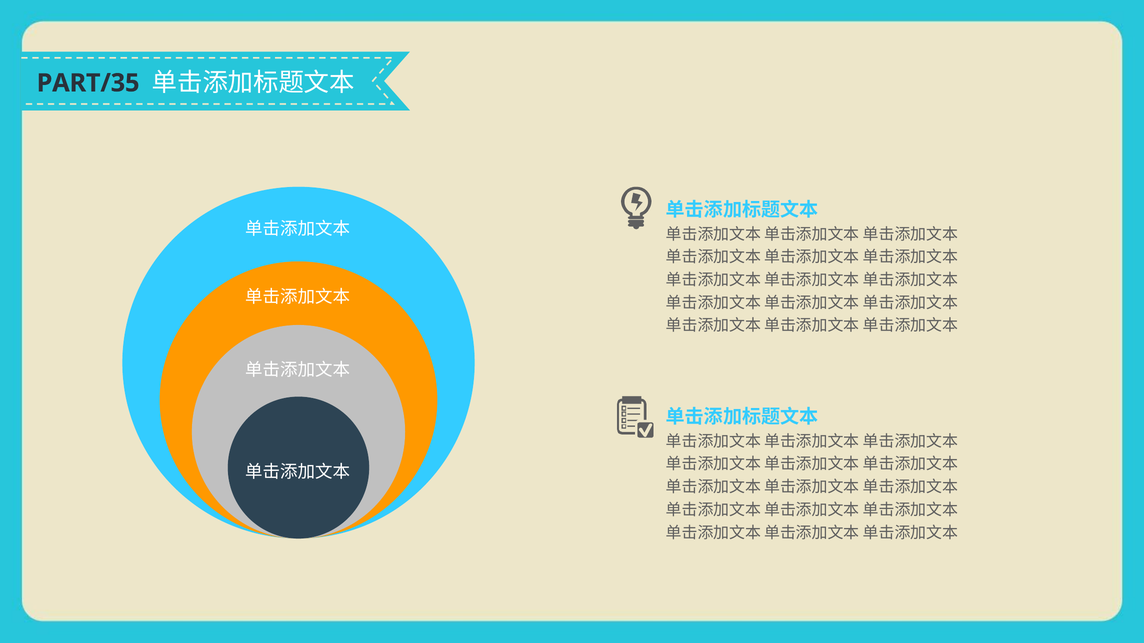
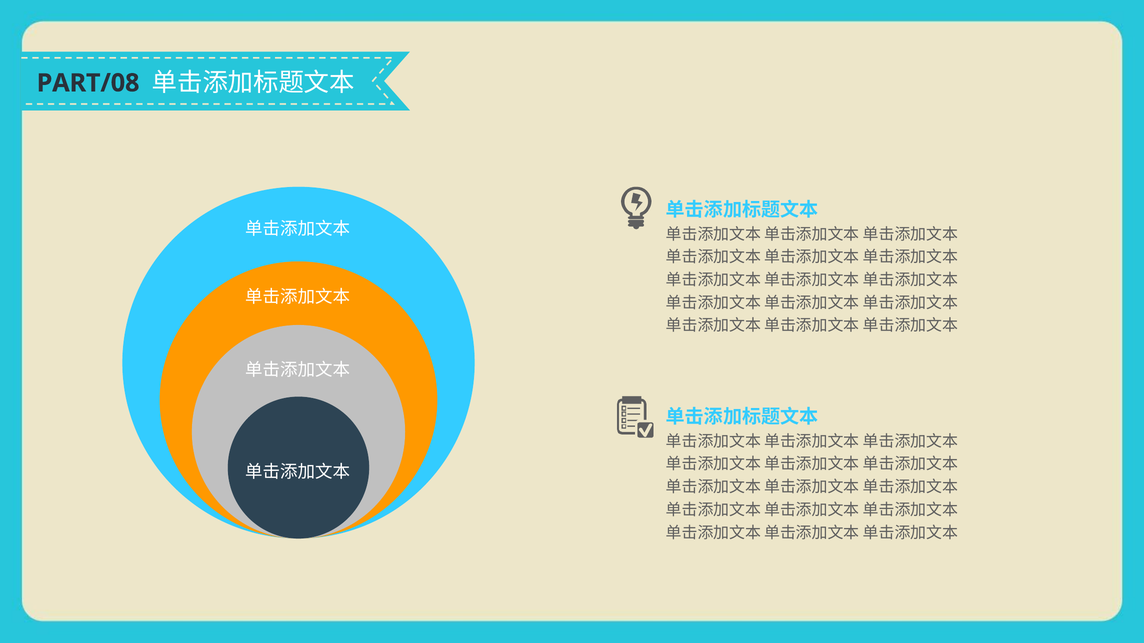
PART/35: PART/35 -> PART/08
